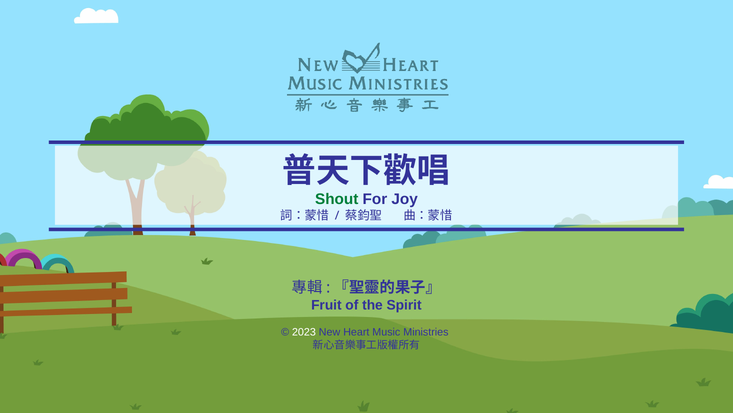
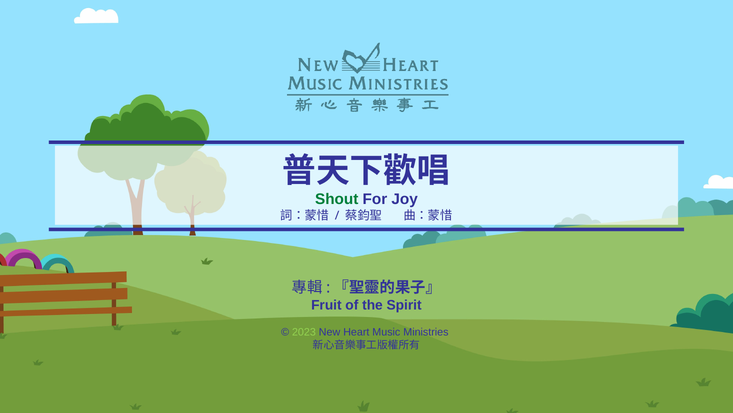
2023 colour: white -> light green
